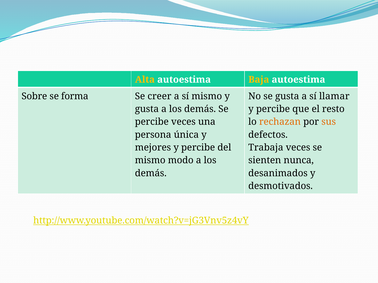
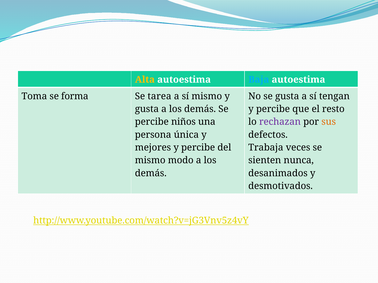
Baja colour: yellow -> light blue
Sobre: Sobre -> Toma
creer: creer -> tarea
llamar: llamar -> tengan
percibe veces: veces -> niños
rechazan colour: orange -> purple
